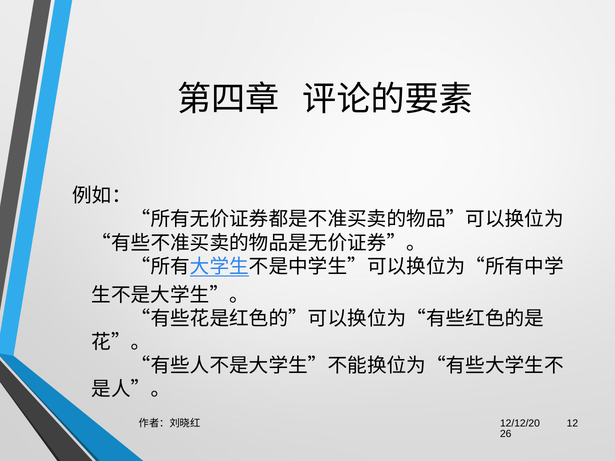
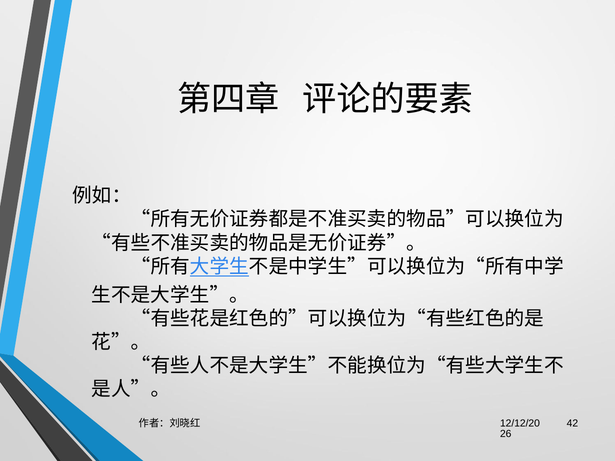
12: 12 -> 42
